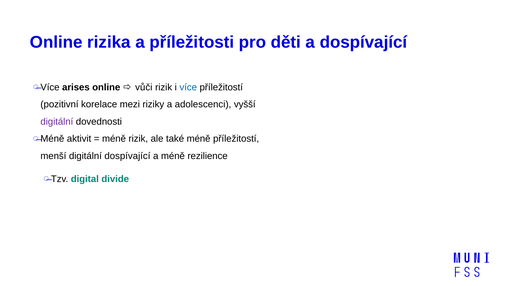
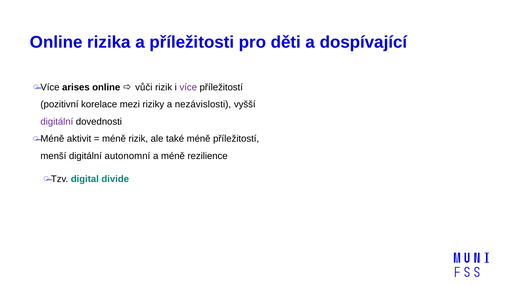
více colour: blue -> purple
adolescenci: adolescenci -> nezávislosti
digitální dospívající: dospívající -> autonomní
